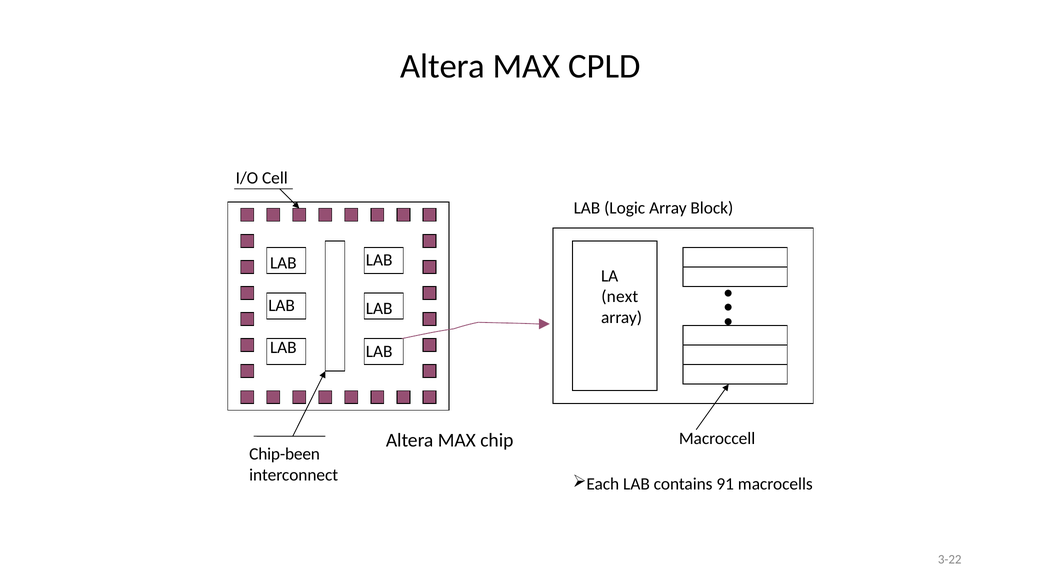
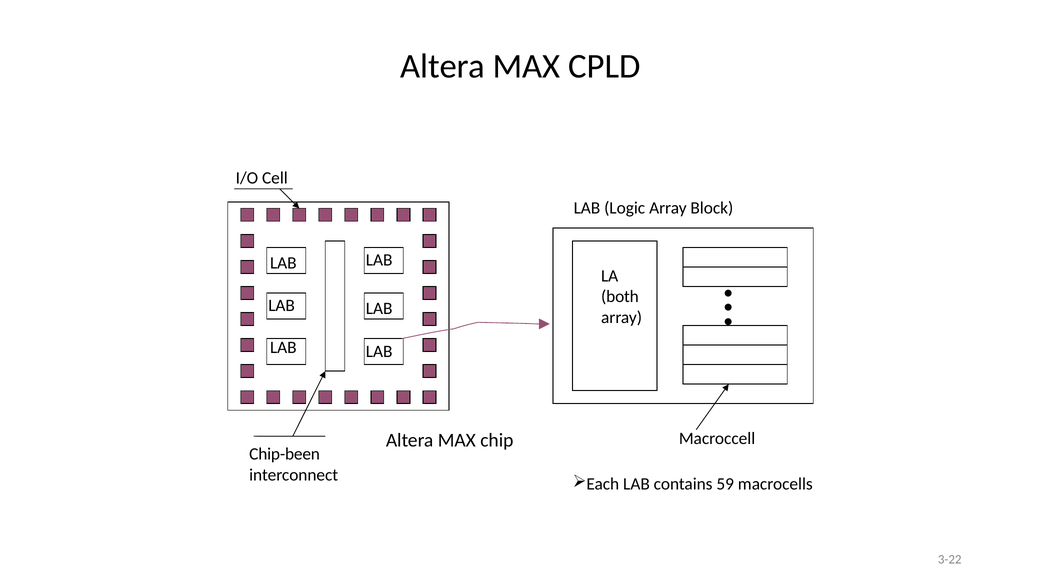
next: next -> both
91: 91 -> 59
